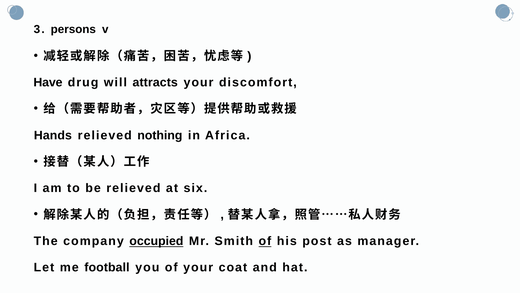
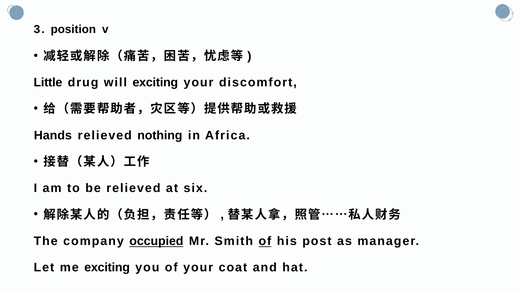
persons: persons -> position
Have: Have -> Little
will attracts: attracts -> exciting
me football: football -> exciting
